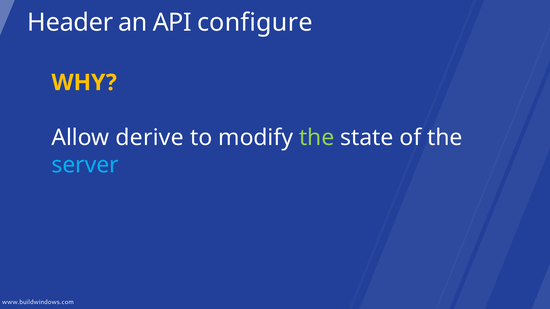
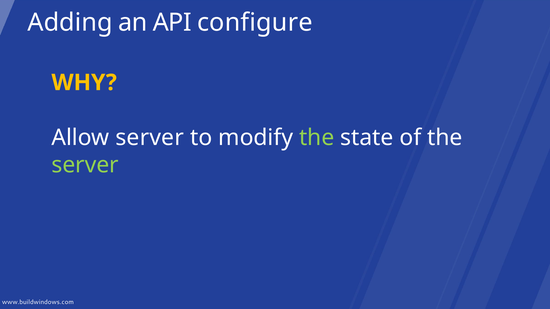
Header: Header -> Adding
Allow derive: derive -> server
server at (85, 165) colour: light blue -> light green
